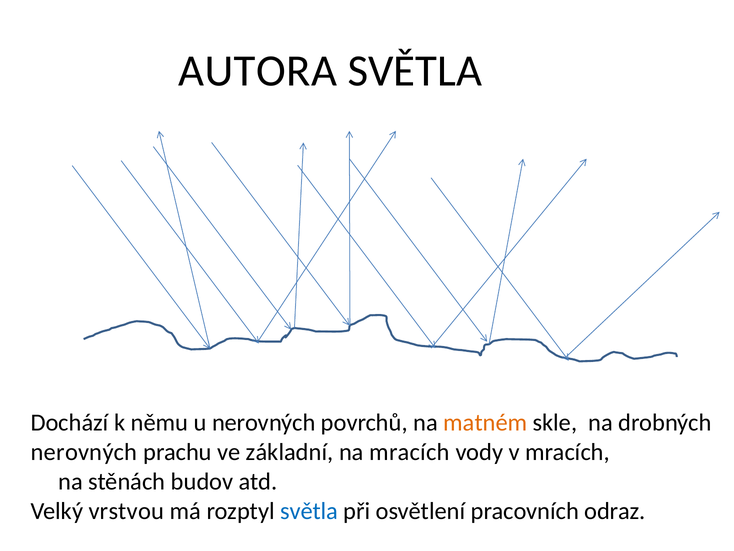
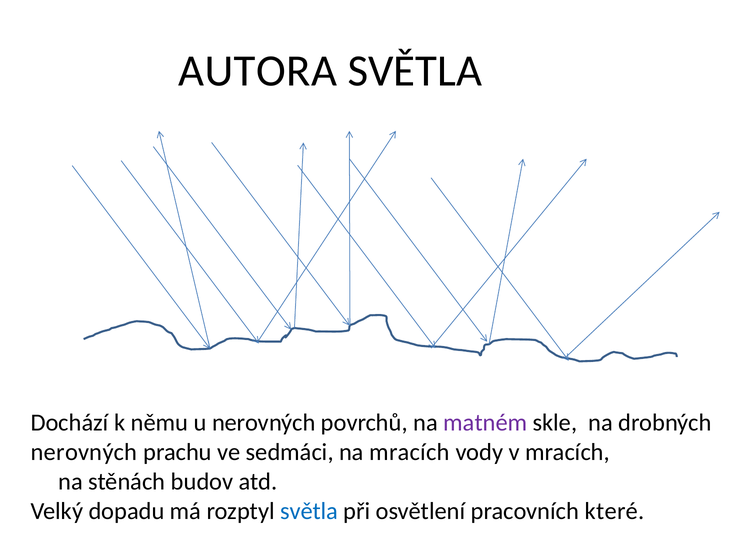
matném colour: orange -> purple
základní: základní -> sedmáci
vrstvou: vrstvou -> dopadu
odraz: odraz -> které
